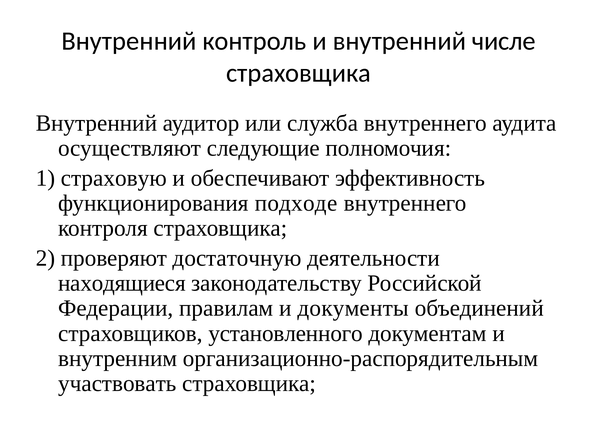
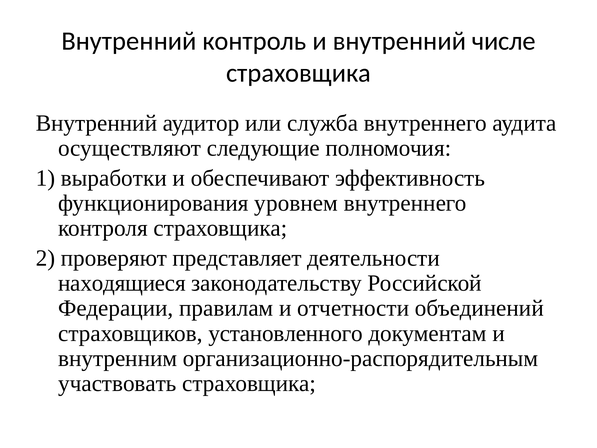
страховую: страховую -> выработки
подходе: подходе -> уровнем
достаточную: достаточную -> представляет
документы: документы -> отчетности
